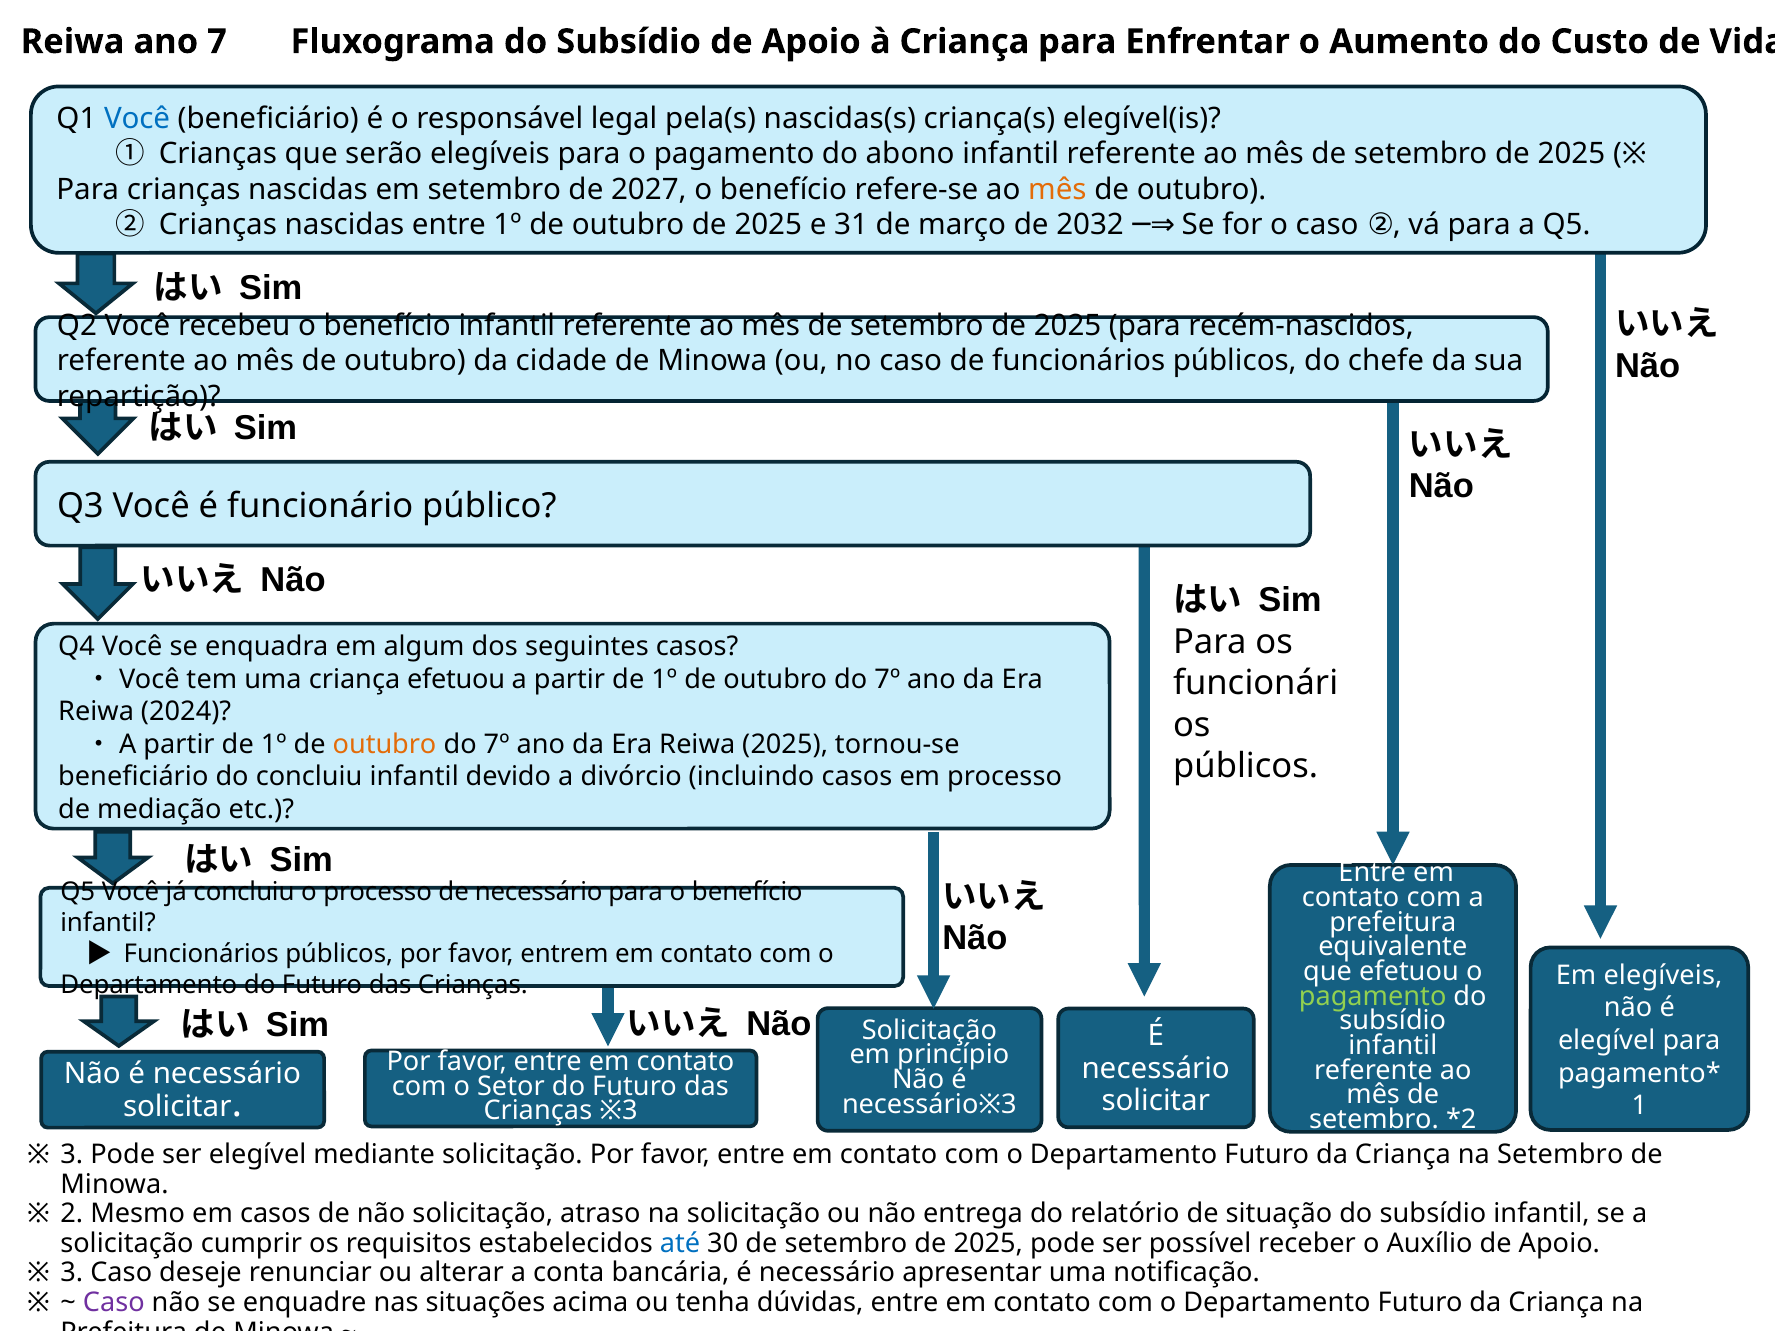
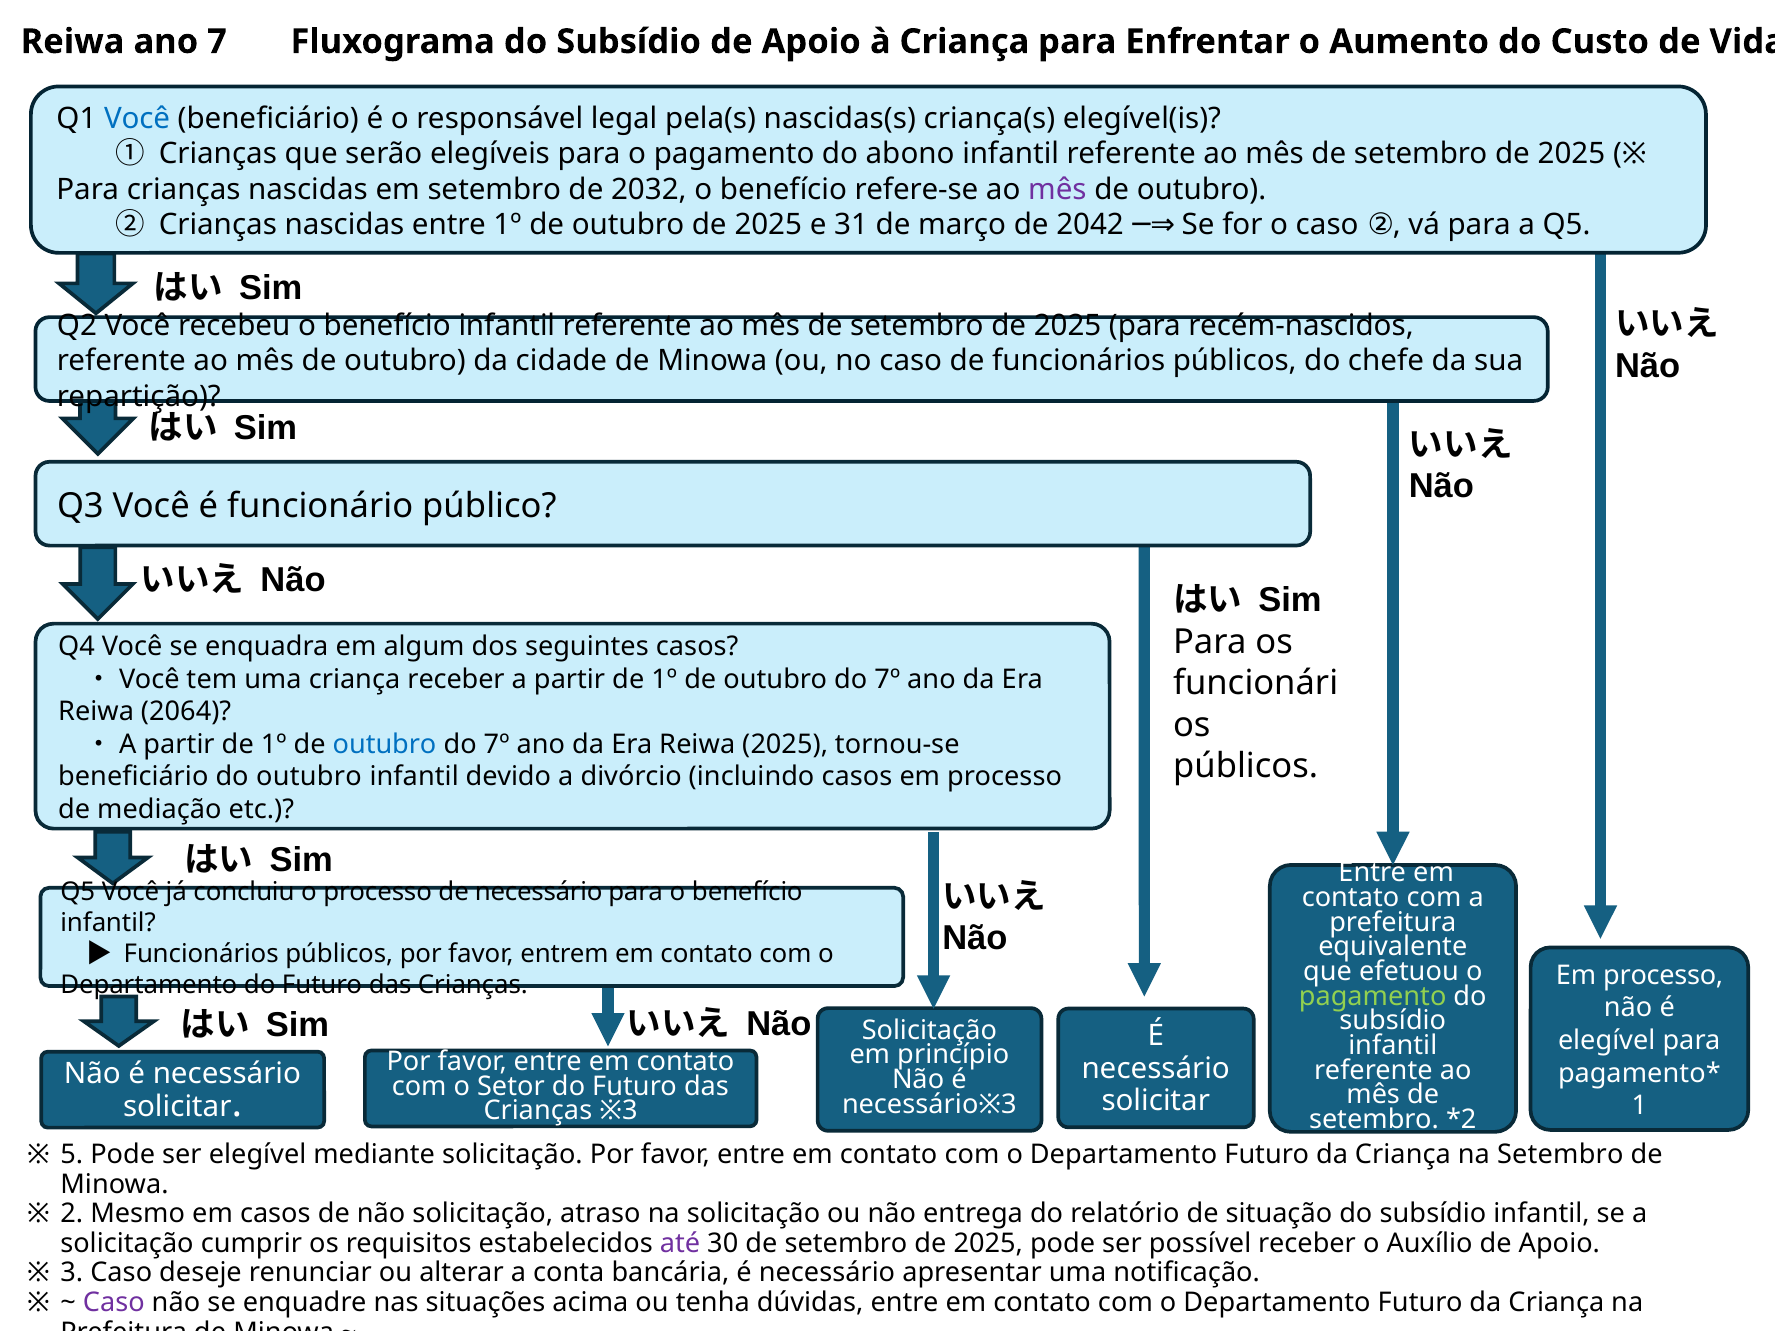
2027: 2027 -> 2032
mês at (1057, 189) colour: orange -> purple
2032: 2032 -> 2042
criança efetuou: efetuou -> receber
2024: 2024 -> 2064
outubro at (385, 744) colour: orange -> blue
do concluiu: concluiu -> outubro
elegíveis at (1663, 976): elegíveis -> processo
3 at (72, 1155): 3 -> 5
até colour: blue -> purple
